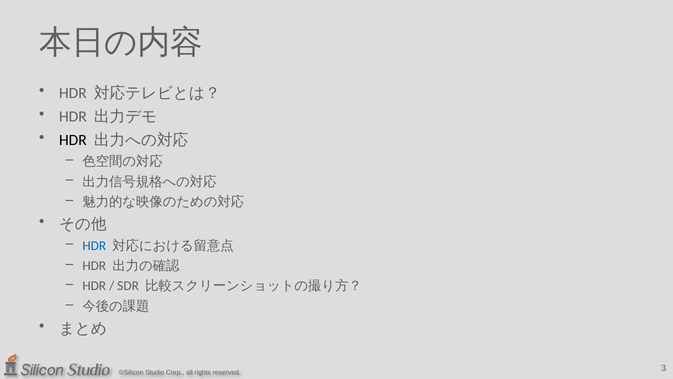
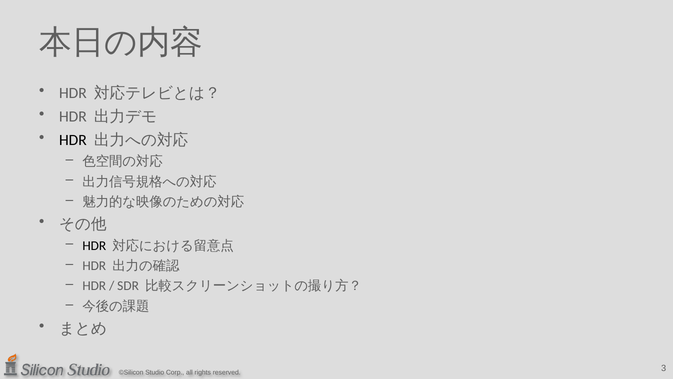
HDR at (94, 245) colour: blue -> black
